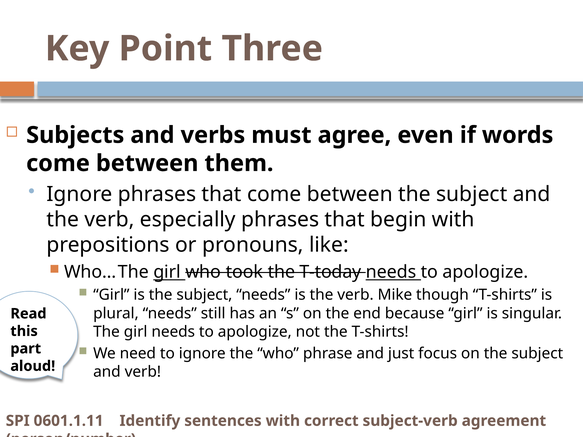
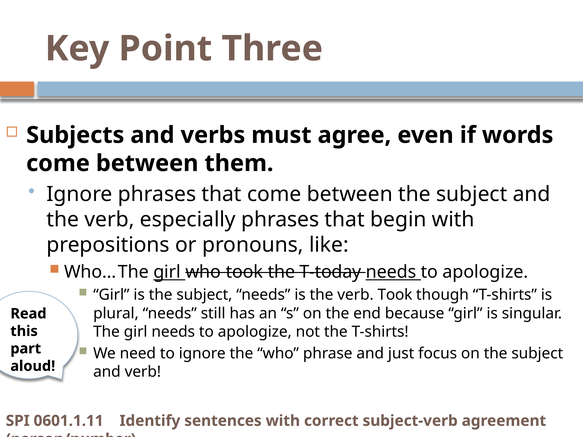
verb Mike: Mike -> Took
